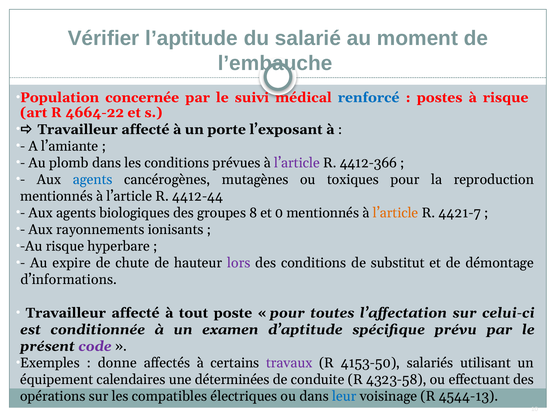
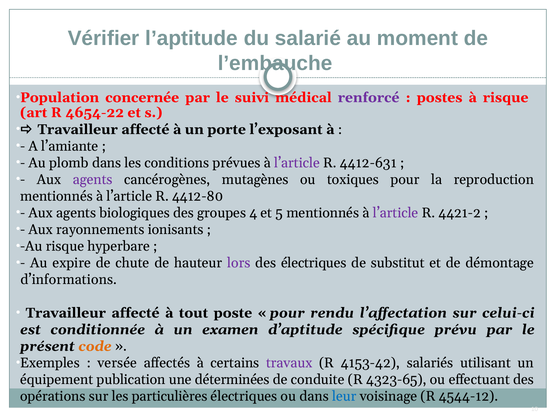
renforcé colour: blue -> purple
4664-22: 4664-22 -> 4654-22
4412-366: 4412-366 -> 4412-631
agents at (93, 179) colour: blue -> purple
4412-44: 4412-44 -> 4412-80
8: 8 -> 4
0: 0 -> 5
l’article at (396, 213) colour: orange -> purple
4421-7: 4421-7 -> 4421-2
des conditions: conditions -> électriques
toutes: toutes -> rendu
code colour: purple -> orange
donne: donne -> versée
4153-50: 4153-50 -> 4153-42
calendaires: calendaires -> publication
4323-58: 4323-58 -> 4323-65
compatibles: compatibles -> particulières
4544-13: 4544-13 -> 4544-12
